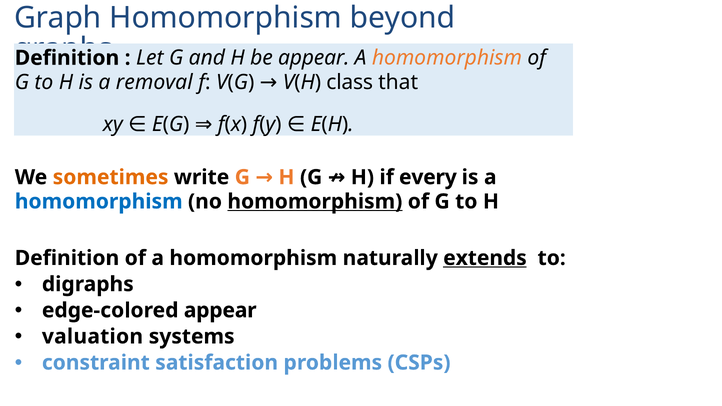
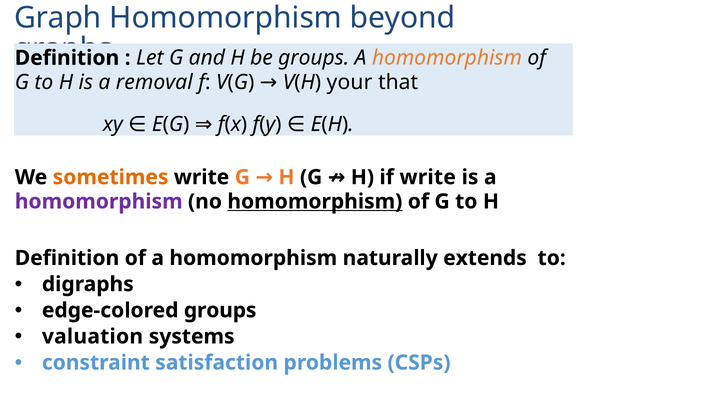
be appear: appear -> groups
class: class -> your
if every: every -> write
homomorphism at (99, 202) colour: blue -> purple
extends underline: present -> none
edge-colored appear: appear -> groups
